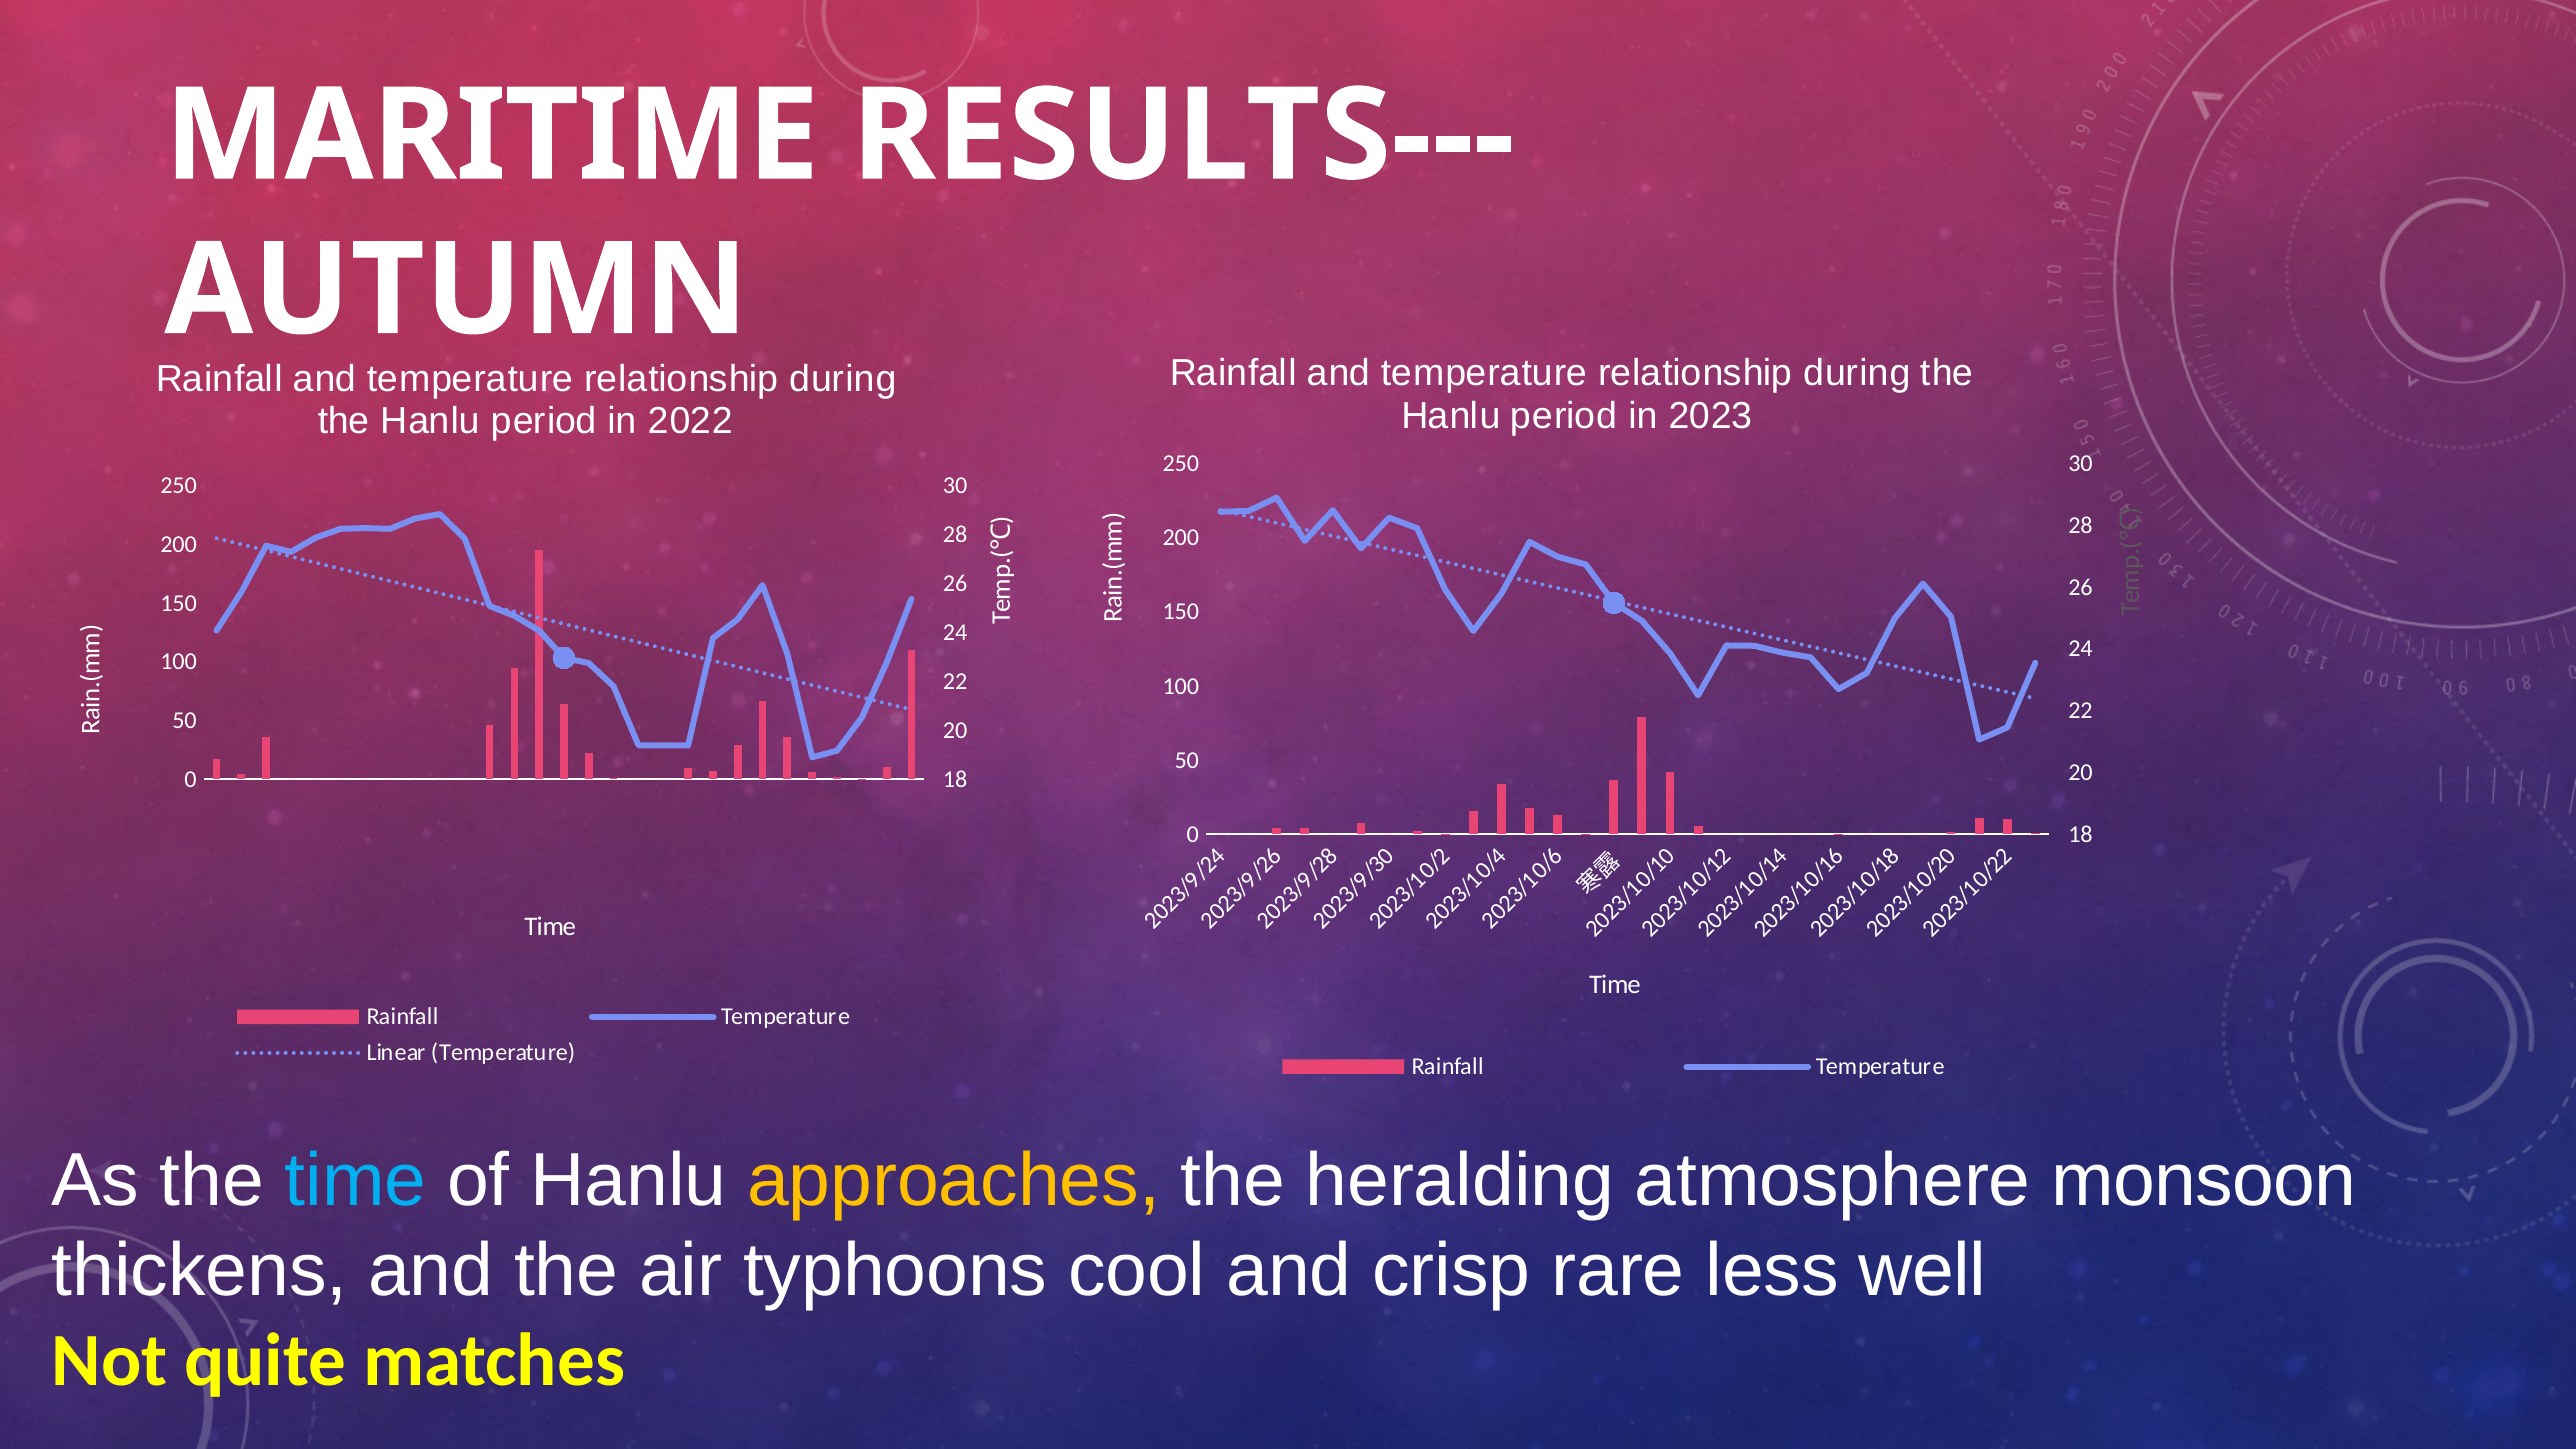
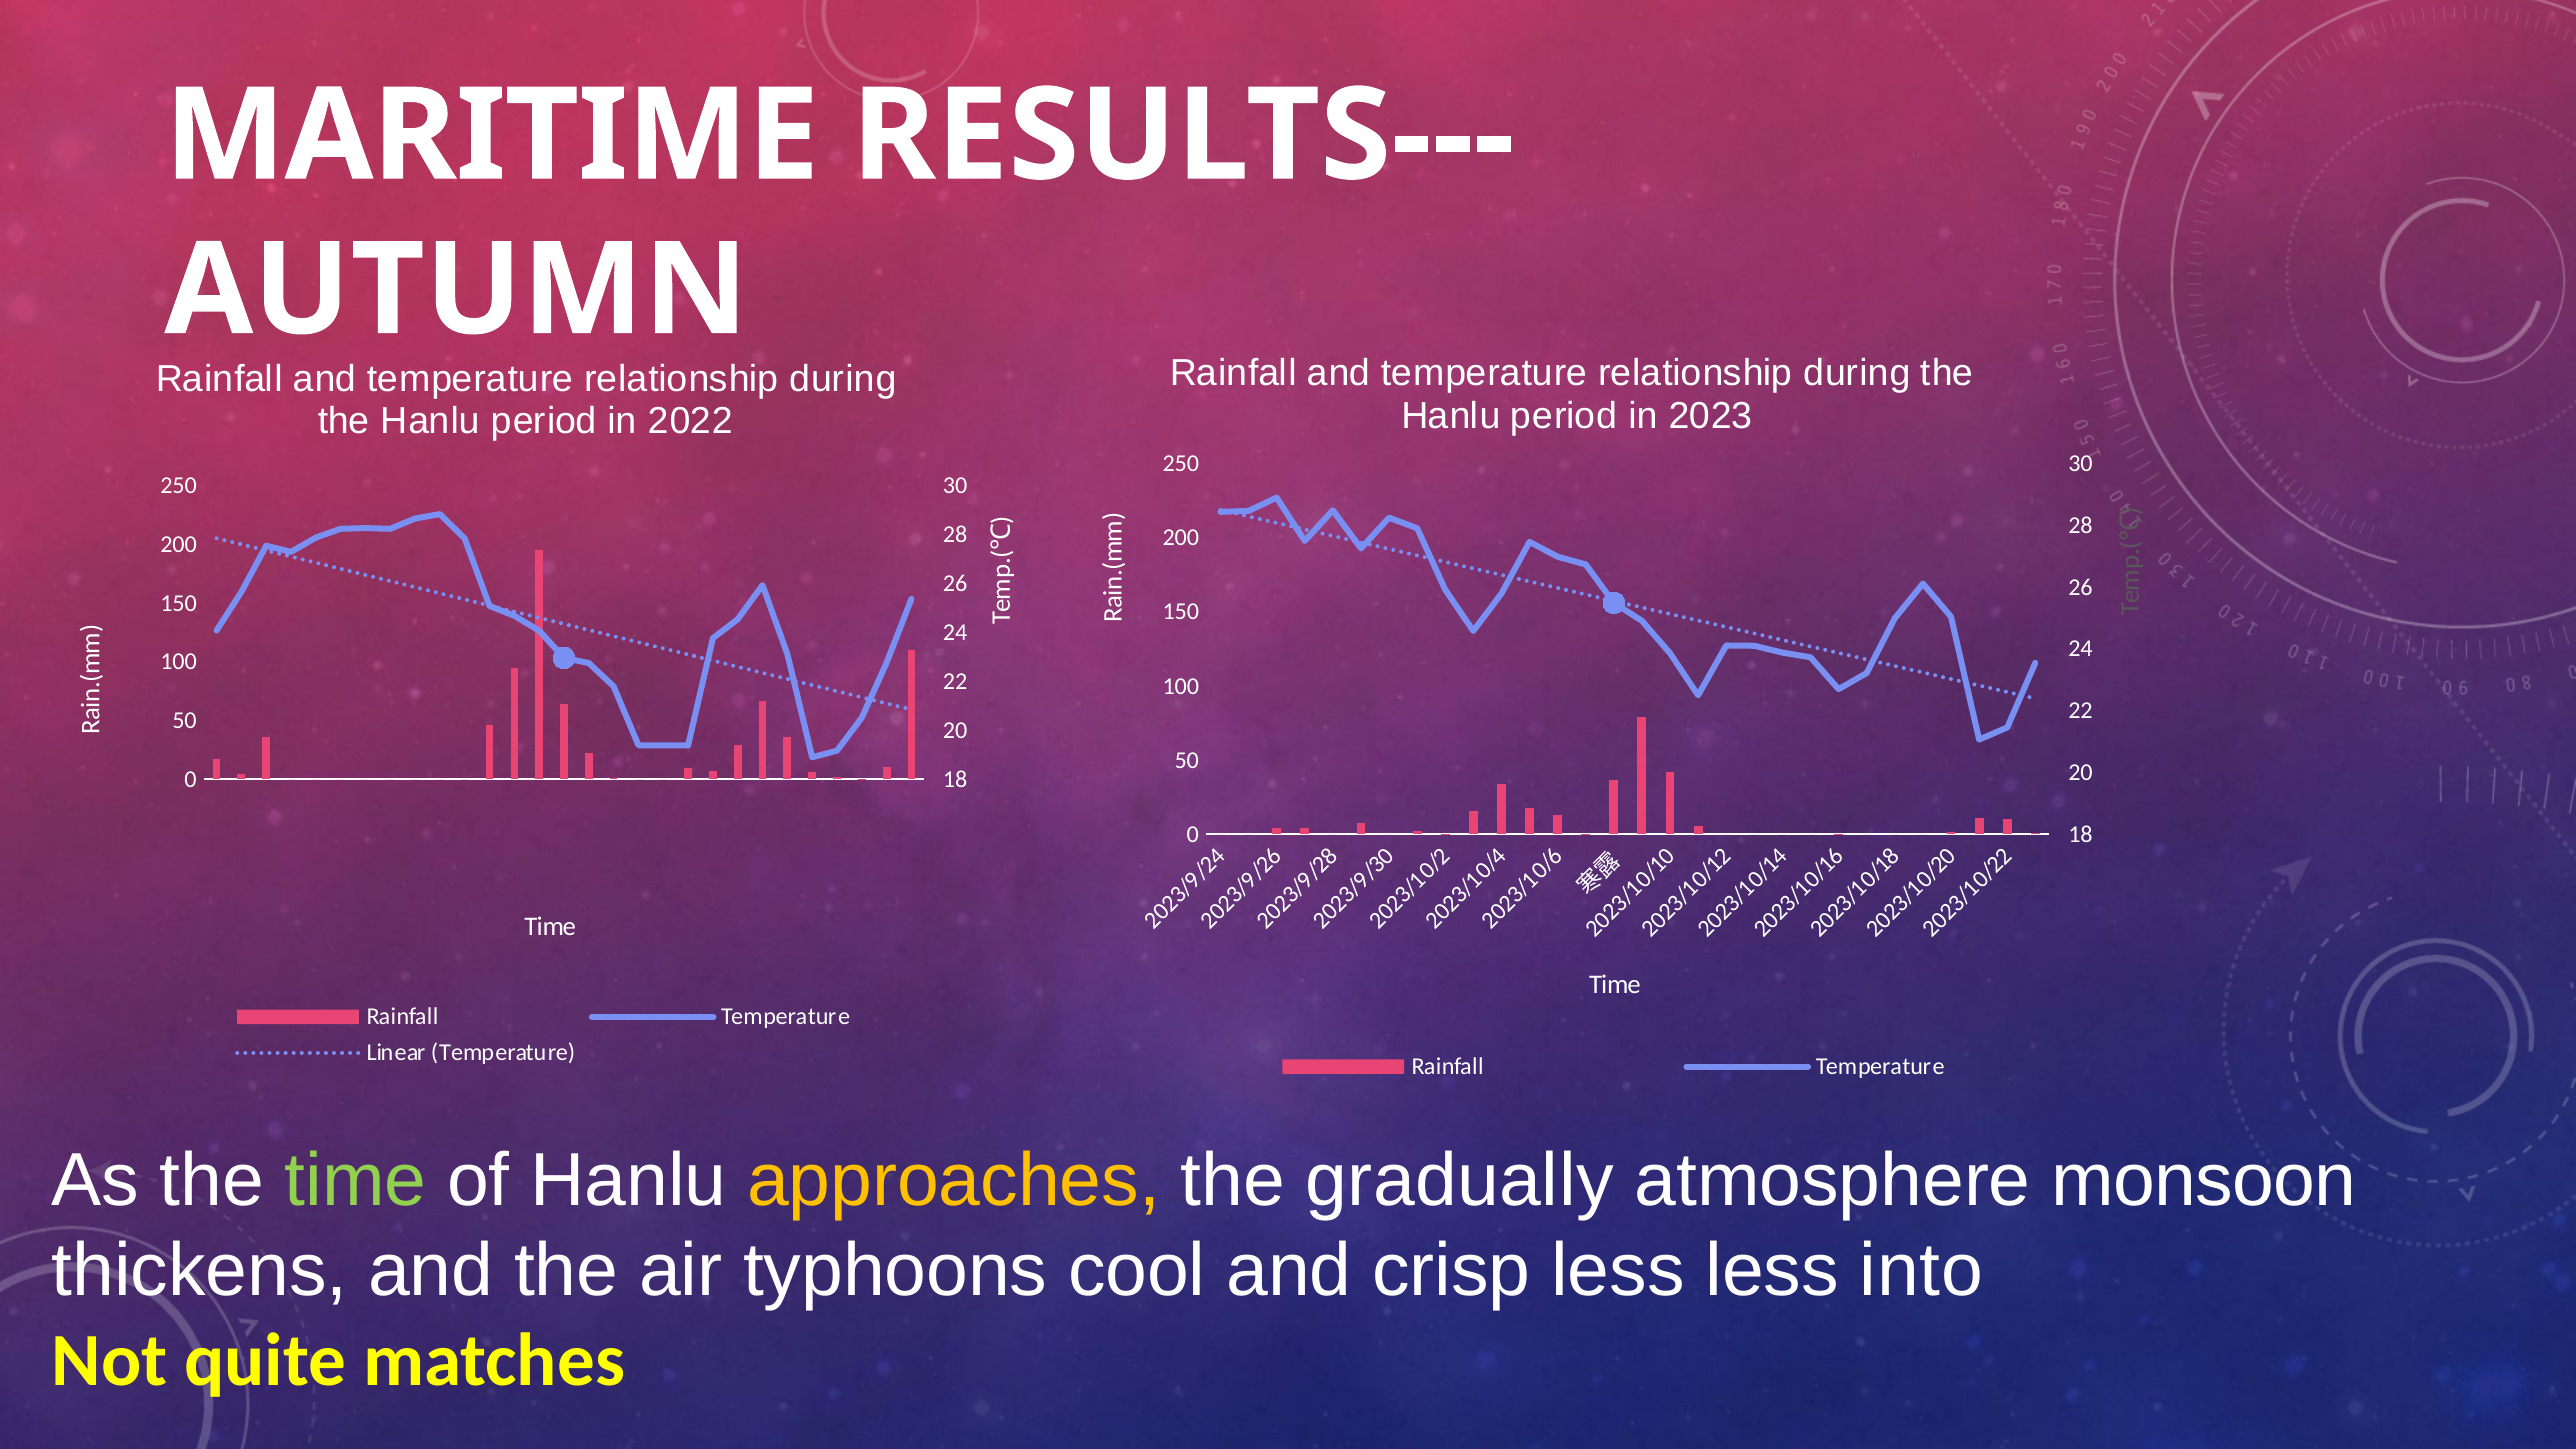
time at (356, 1180) colour: light blue -> light green
heralding: heralding -> gradually
crisp rare: rare -> less
well: well -> into
